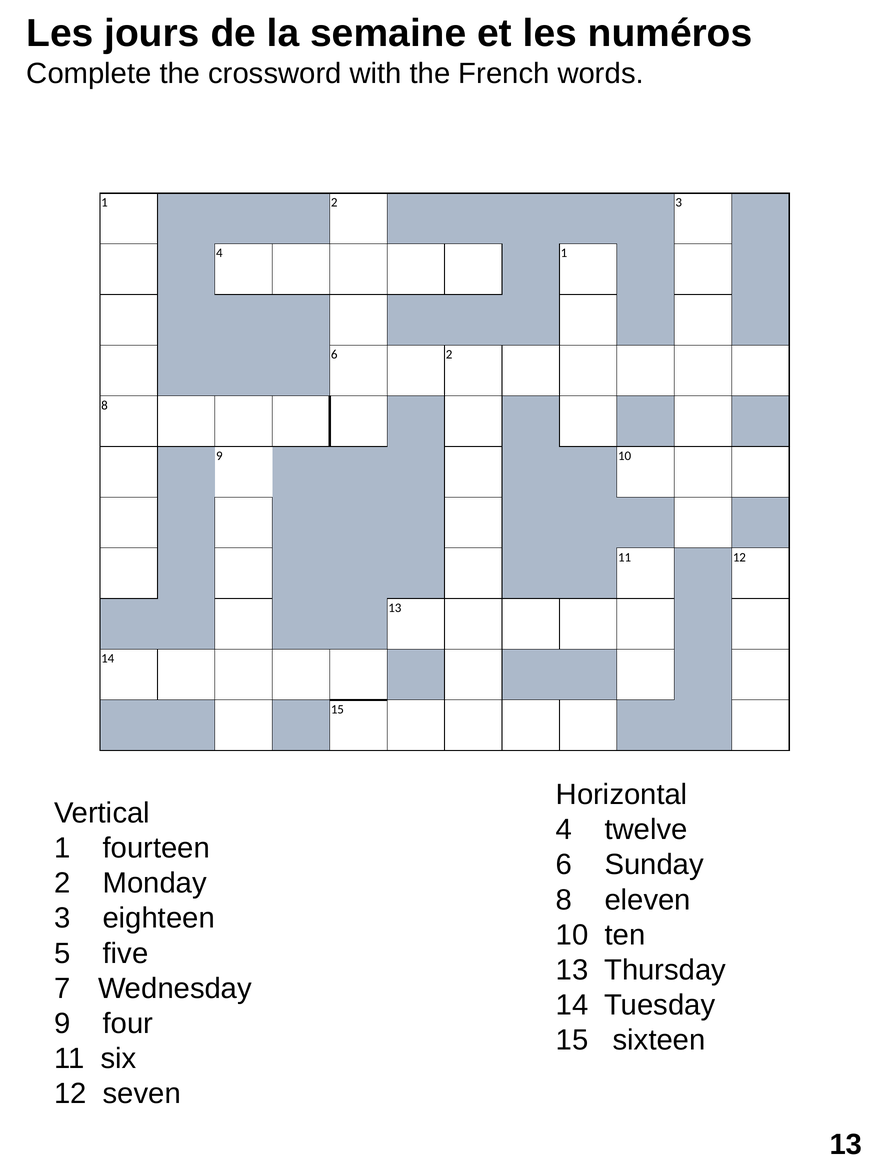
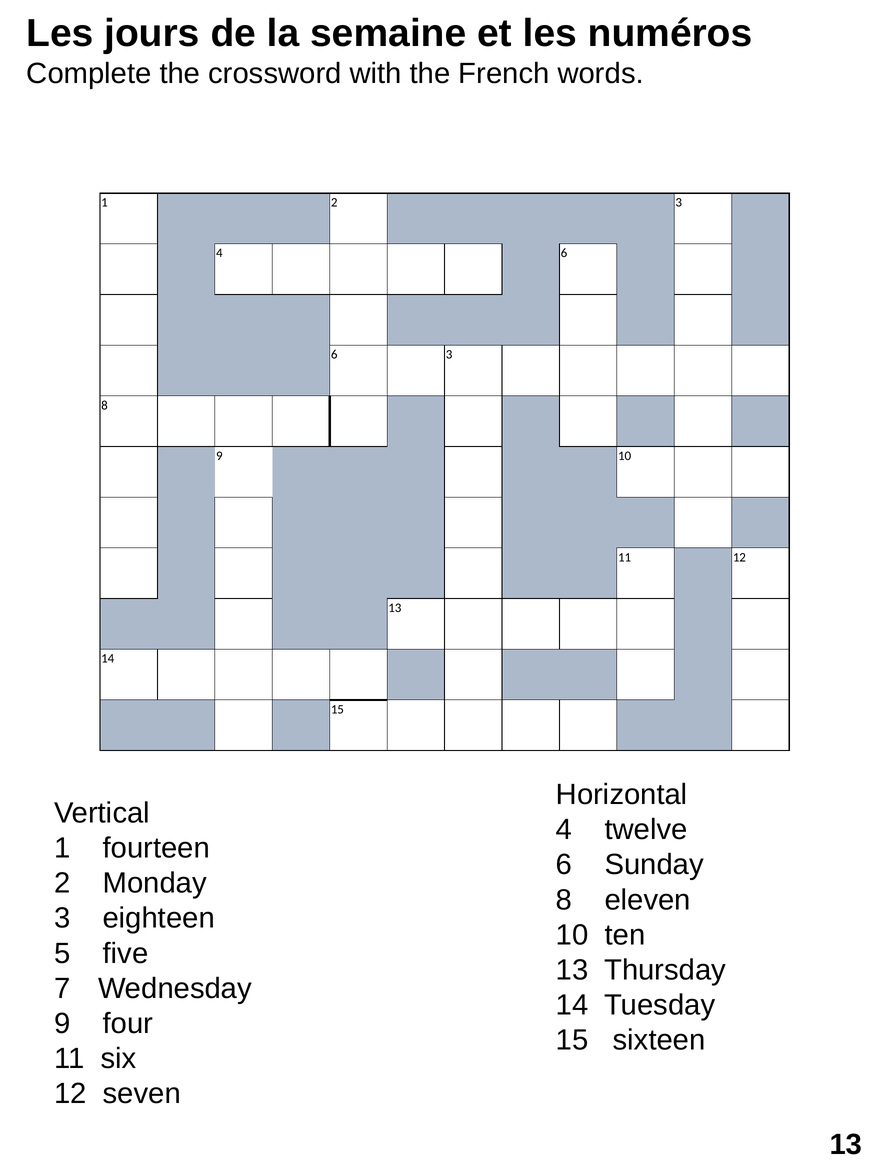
4 1: 1 -> 6
6 2: 2 -> 3
